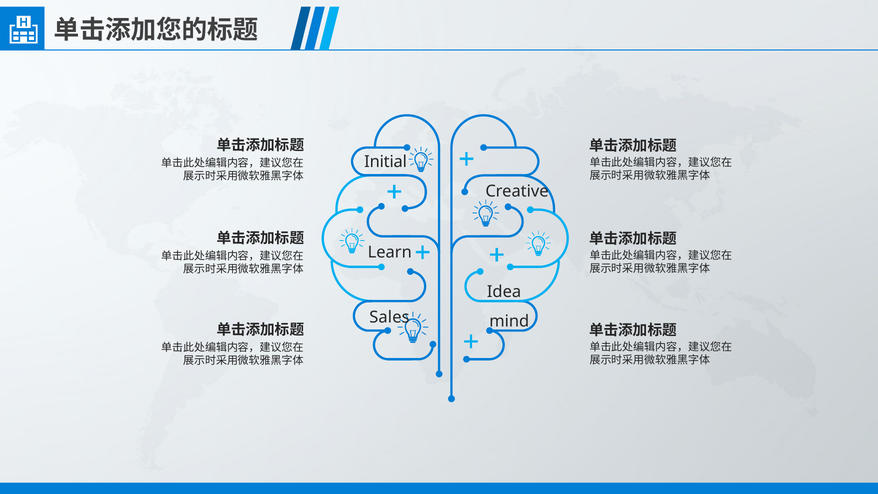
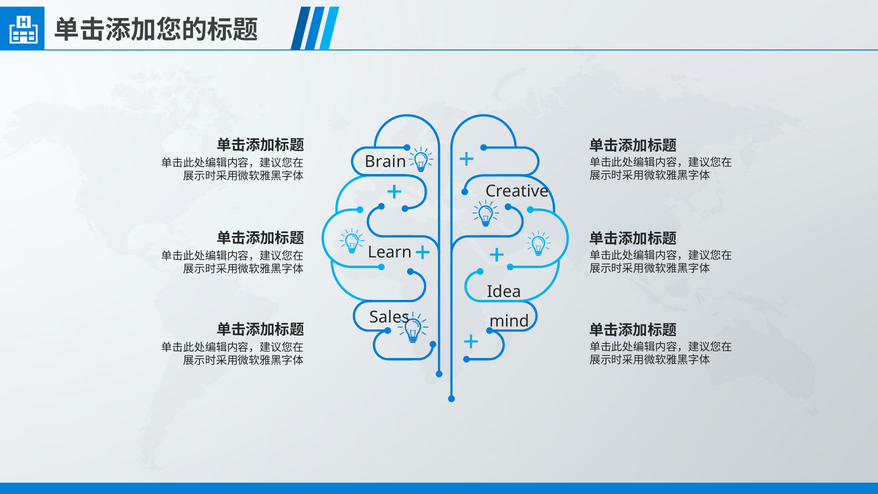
Initial: Initial -> Brain
